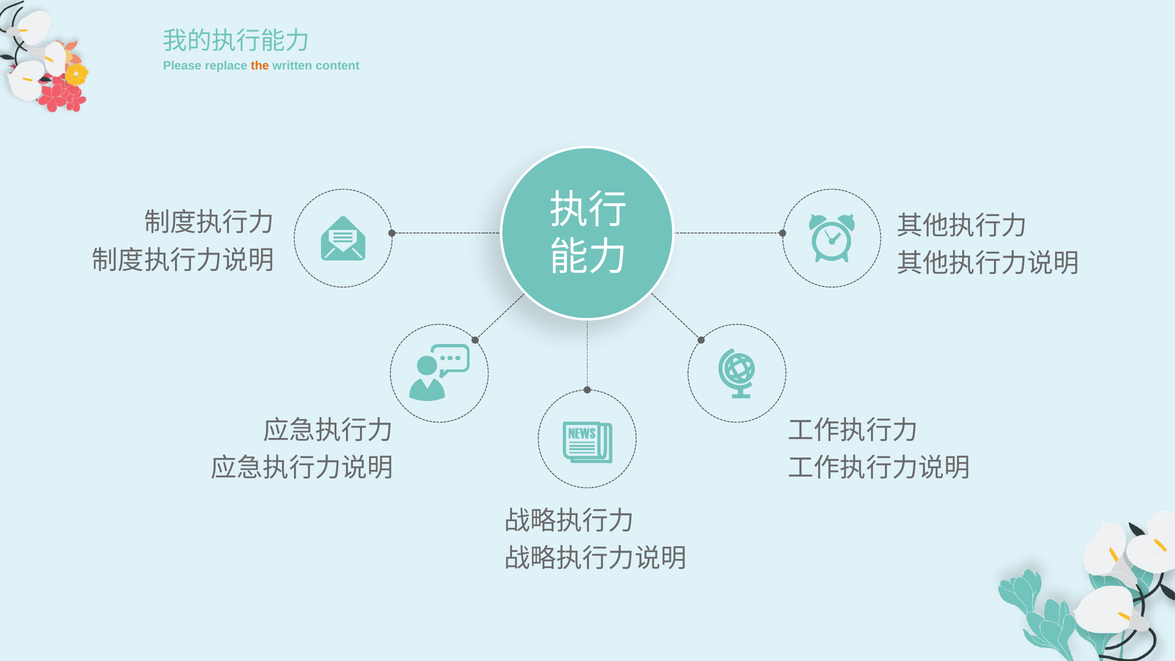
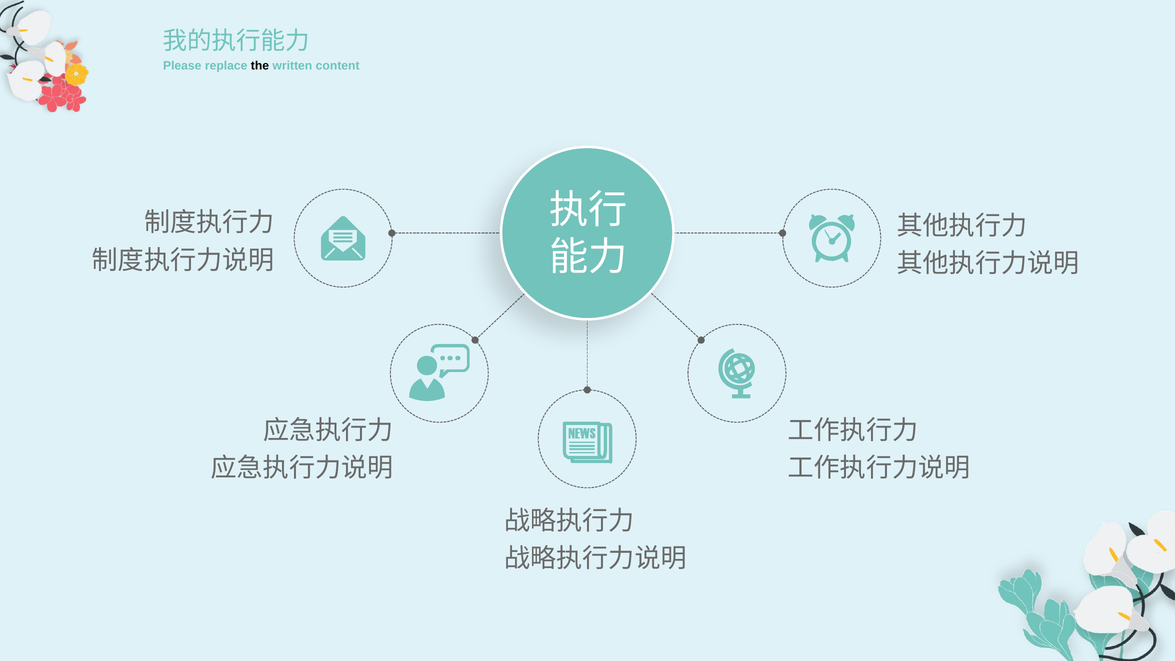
the colour: orange -> black
